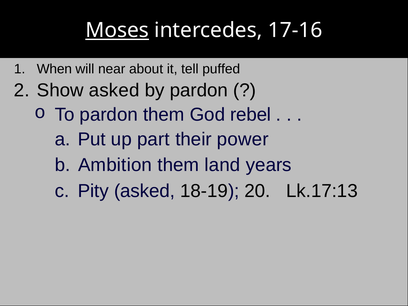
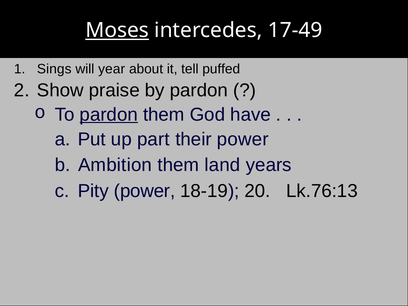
17-16: 17-16 -> 17-49
When: When -> Sings
near: near -> year
Show asked: asked -> praise
pardon at (109, 115) underline: none -> present
rebel: rebel -> have
Pity asked: asked -> power
Lk.17:13: Lk.17:13 -> Lk.76:13
